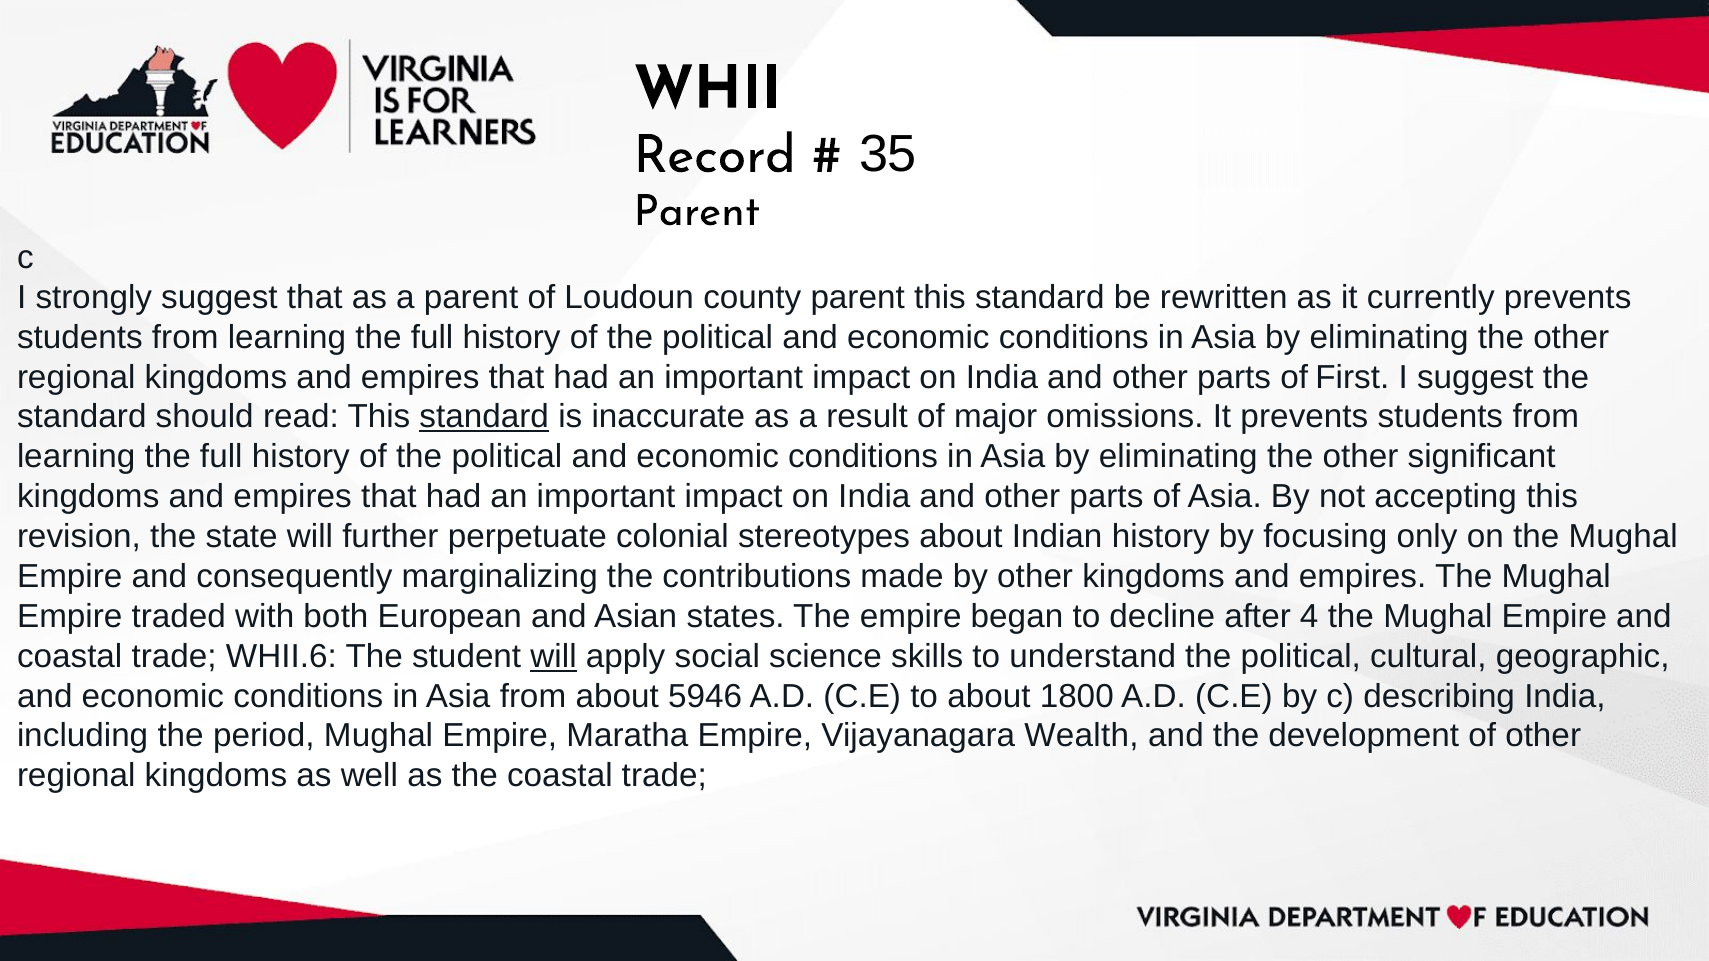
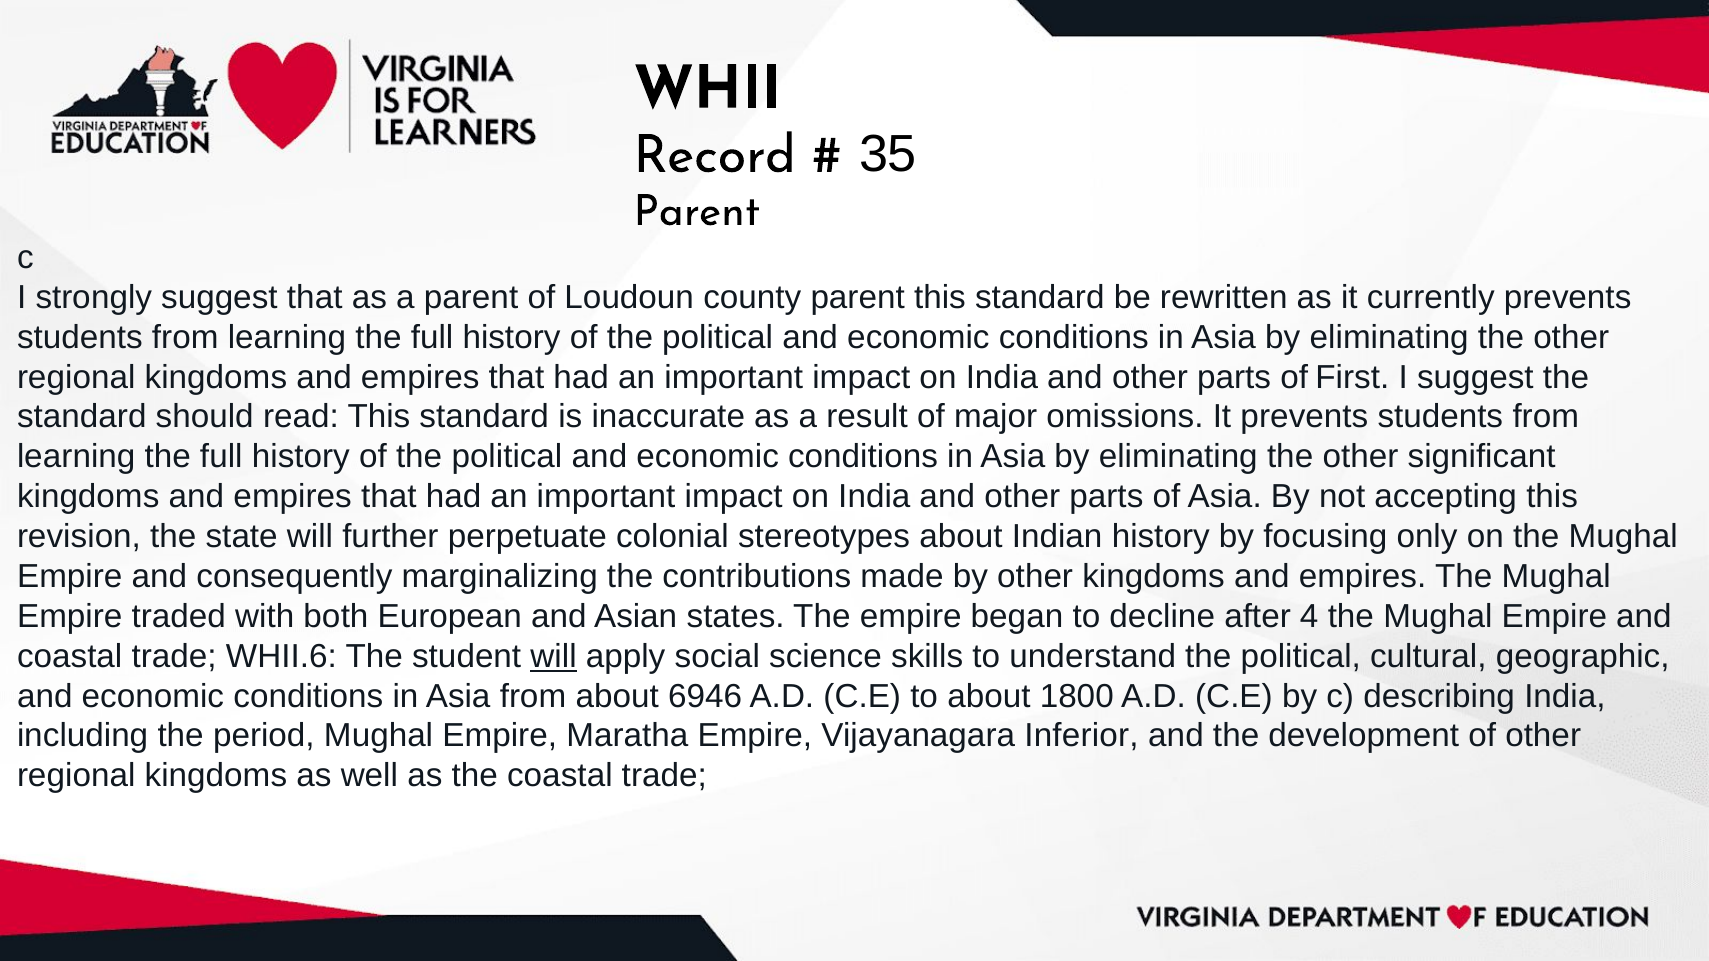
standard at (484, 417) underline: present -> none
5946: 5946 -> 6946
Wealth: Wealth -> Inferior
